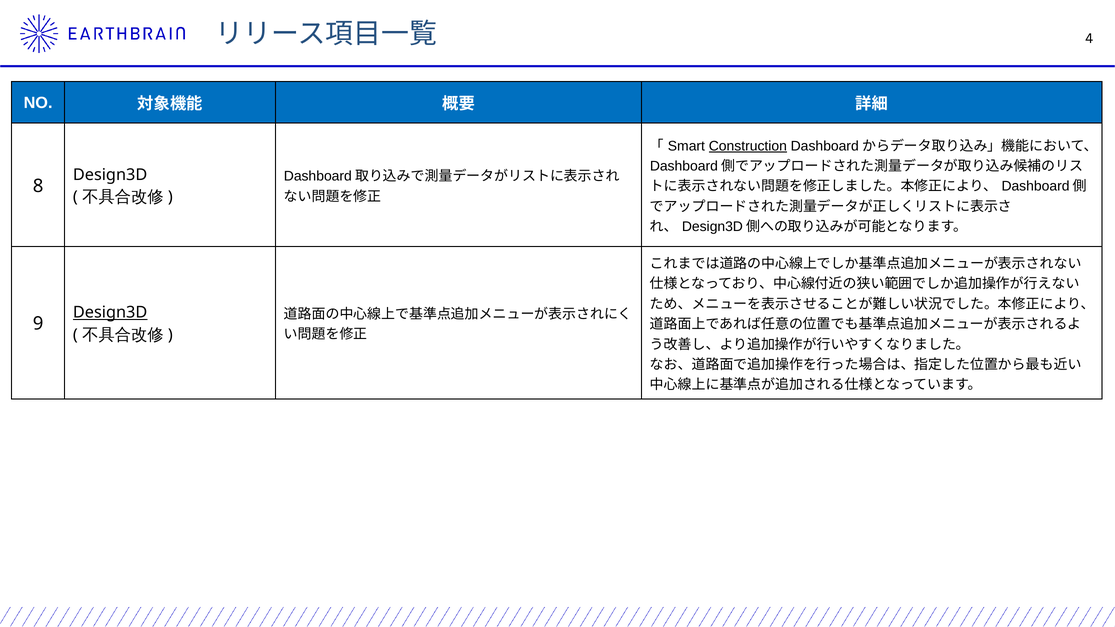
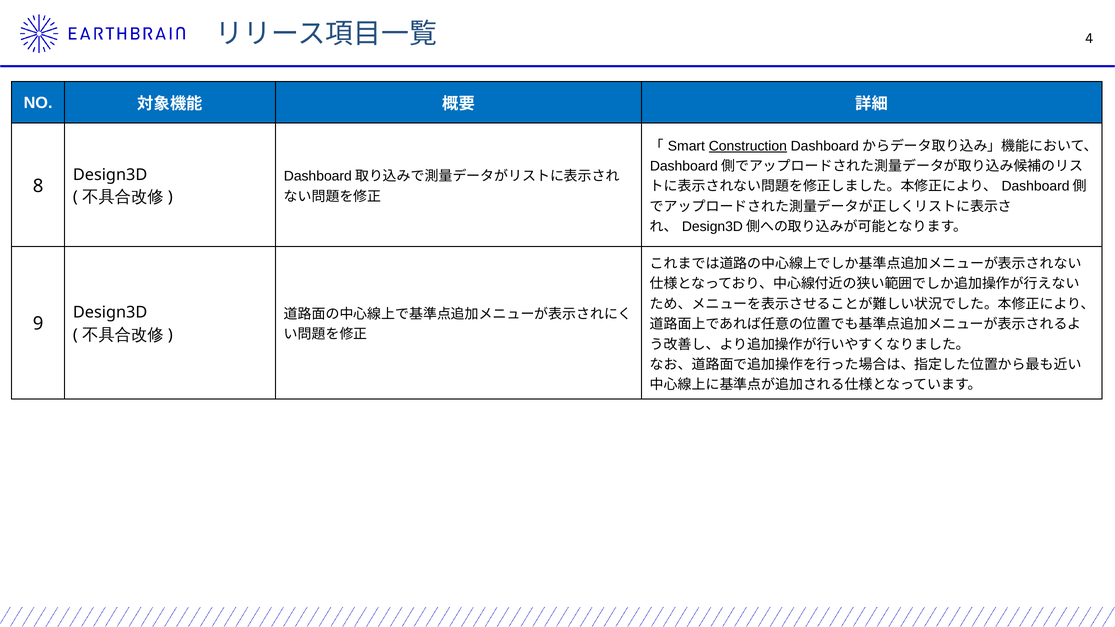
Design3D at (110, 313) underline: present -> none
